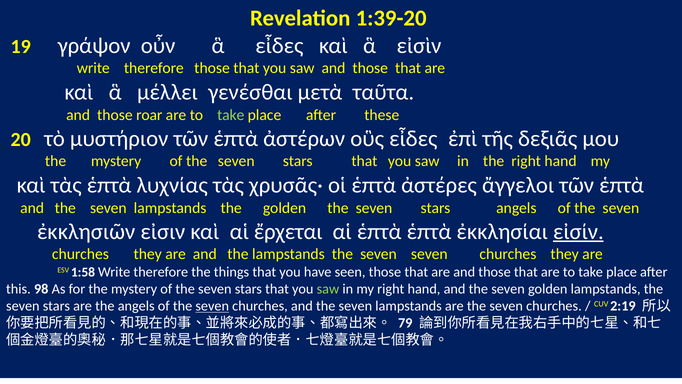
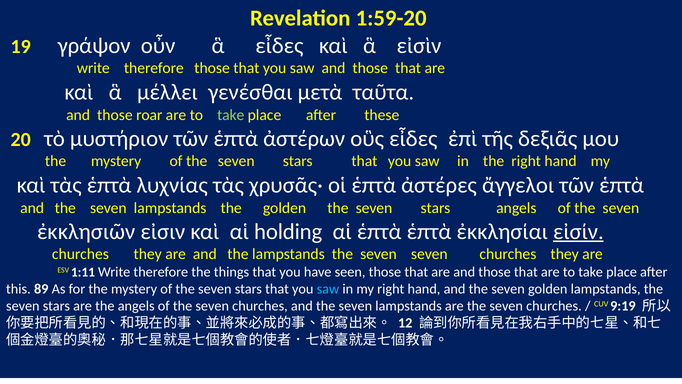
1:39-20: 1:39-20 -> 1:59-20
ἔρχεται: ἔρχεται -> holding
1:58: 1:58 -> 1:11
98: 98 -> 89
saw at (328, 289) colour: light green -> light blue
seven at (212, 307) underline: present -> none
2:19: 2:19 -> 9:19
79: 79 -> 12
